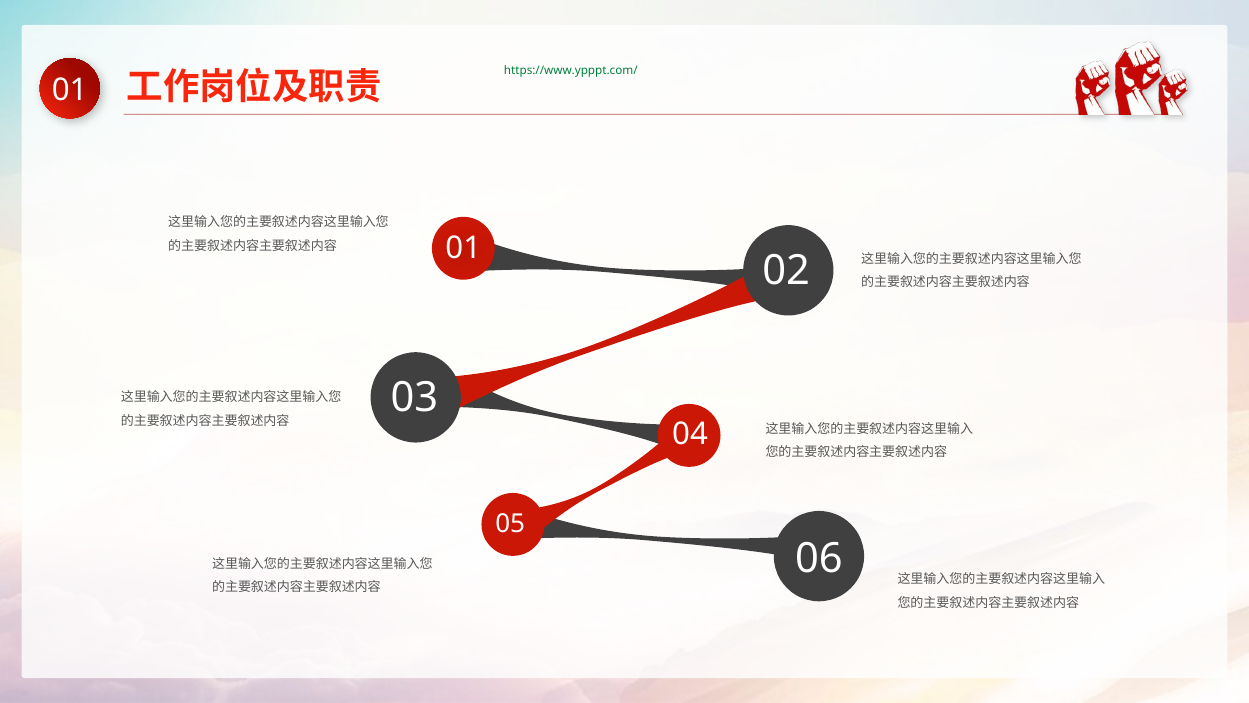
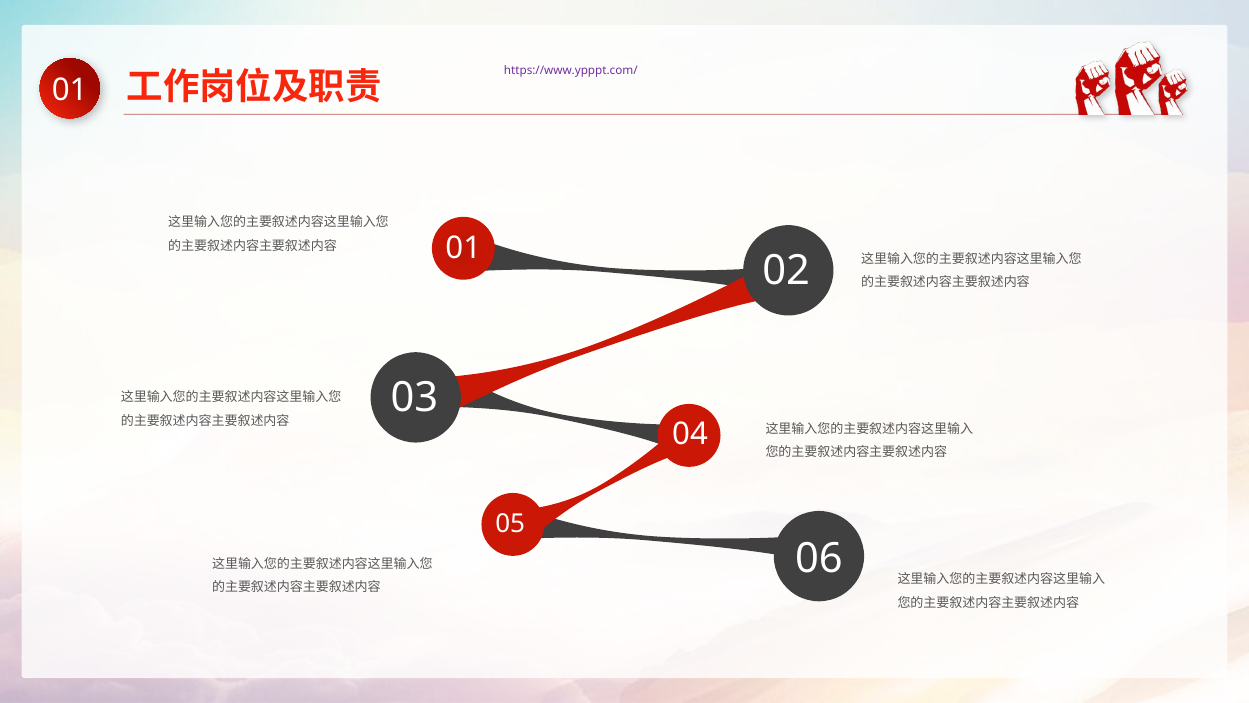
https://www.ypppt.com/ colour: green -> purple
